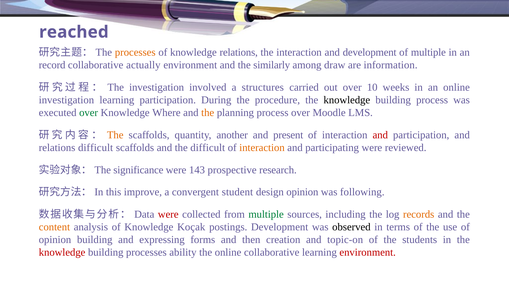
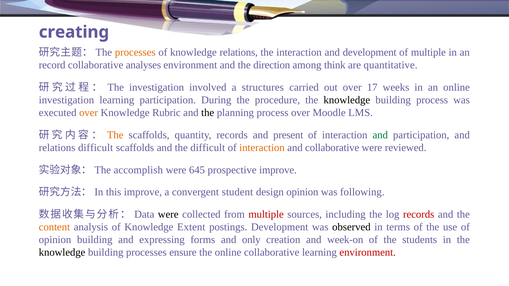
reached: reached -> creating
actually: actually -> analyses
similarly: similarly -> direction
draw: draw -> think
information: information -> quantitative
10: 10 -> 17
over at (89, 113) colour: green -> orange
Where: Where -> Rubric
the at (208, 113) colour: orange -> black
quantity another: another -> records
and at (380, 135) colour: red -> green
and participating: participating -> collaborative
significance: significance -> accomplish
143: 143 -> 645
prospective research: research -> improve
were at (168, 215) colour: red -> black
multiple at (266, 215) colour: green -> red
records at (419, 215) colour: orange -> red
Koçak: Koçak -> Extent
then: then -> only
topic-on: topic-on -> week-on
knowledge at (62, 253) colour: red -> black
ability: ability -> ensure
